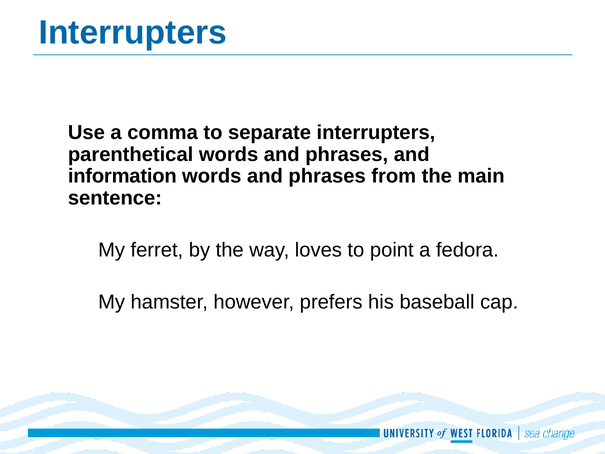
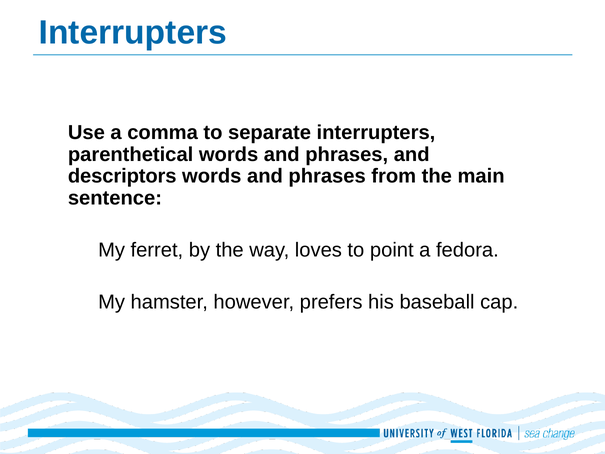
information: information -> descriptors
